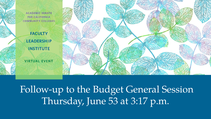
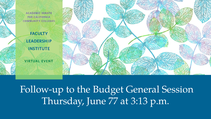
53: 53 -> 77
3:17: 3:17 -> 3:13
